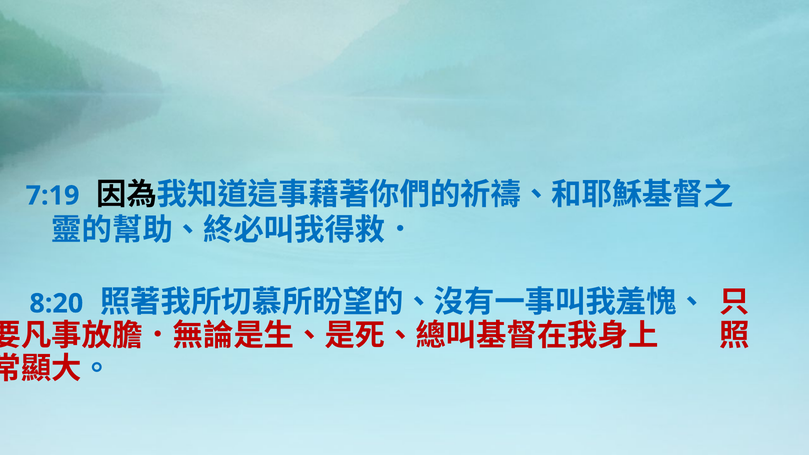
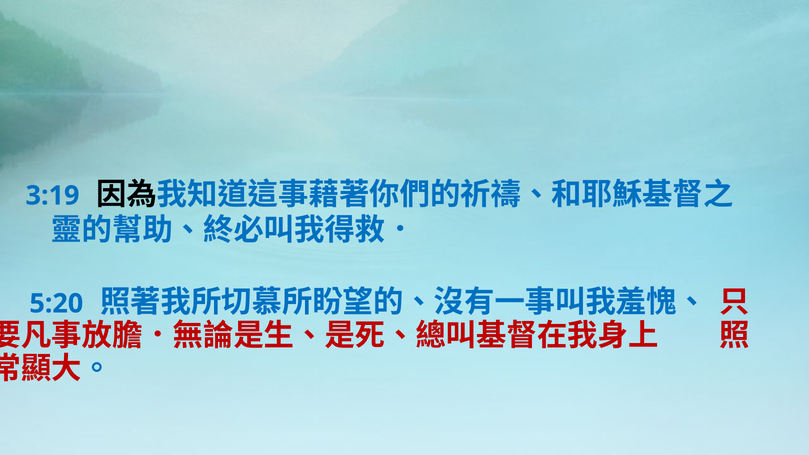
7:19: 7:19 -> 3:19
8:20: 8:20 -> 5:20
